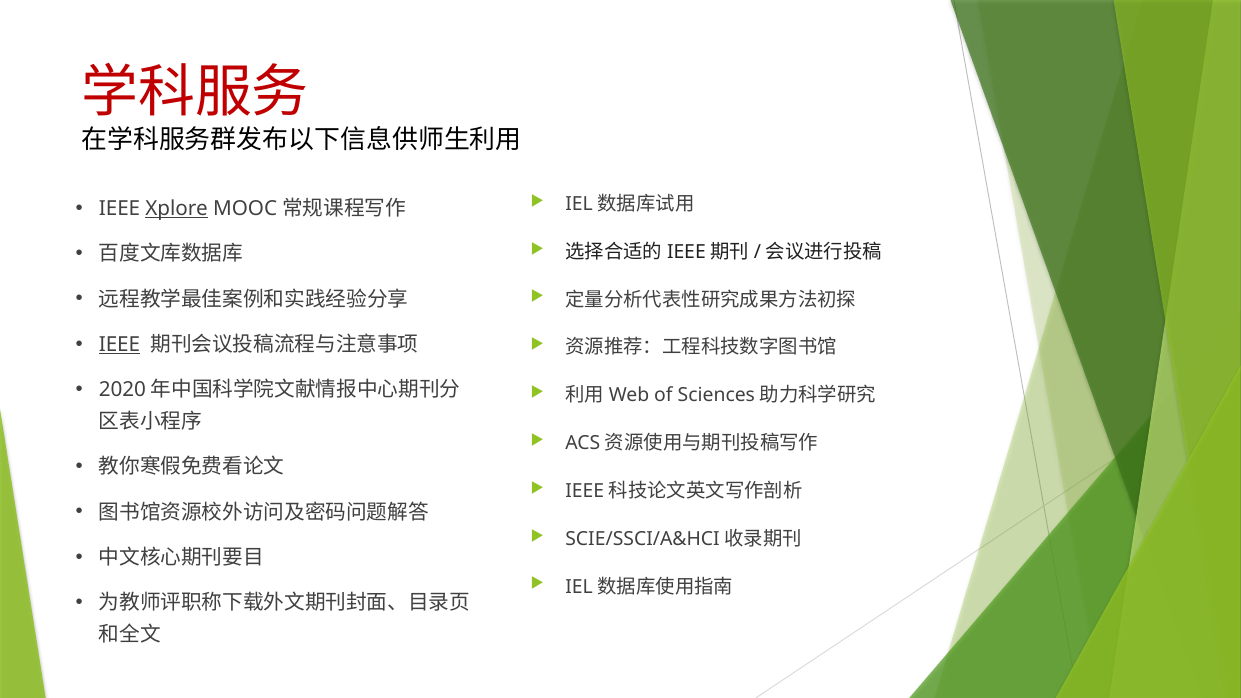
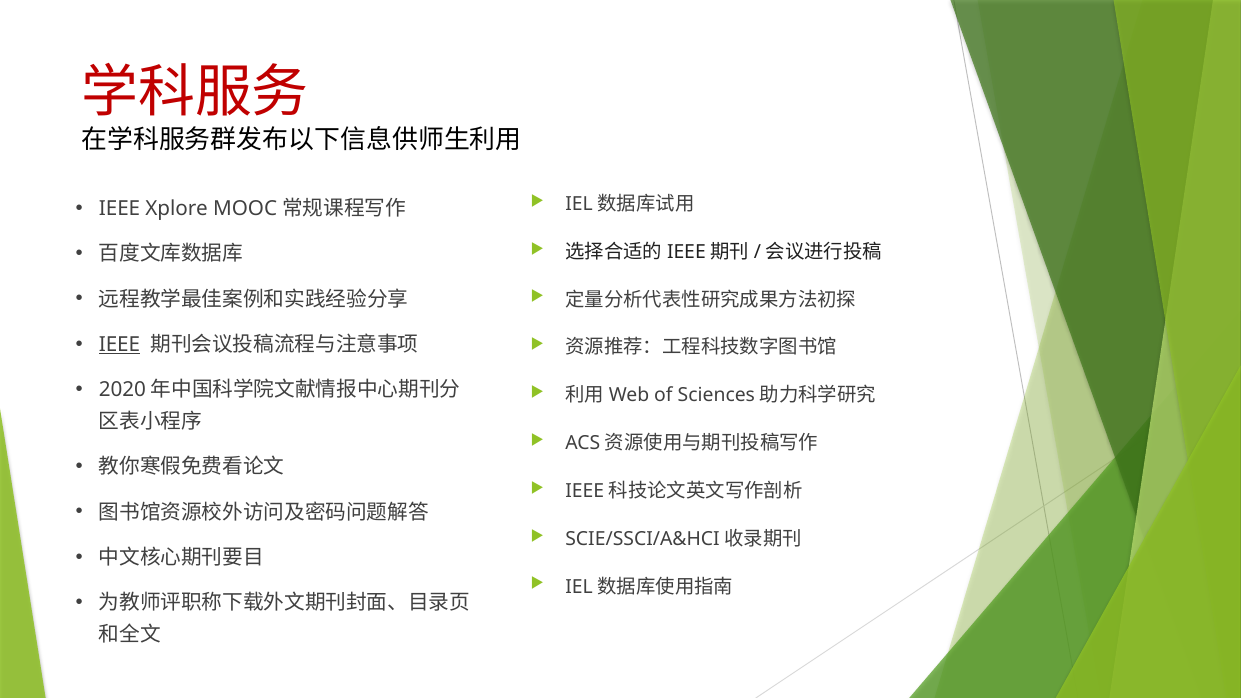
Xplore underline: present -> none
